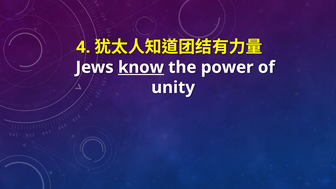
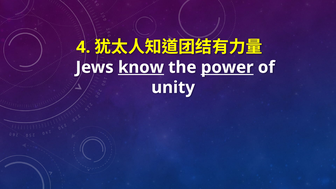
power underline: none -> present
